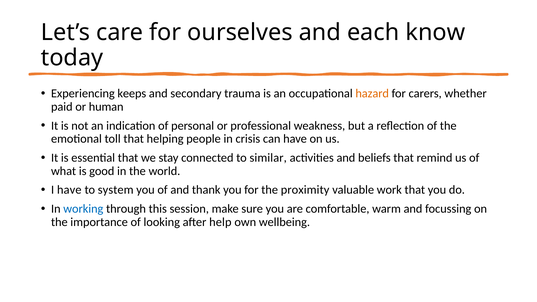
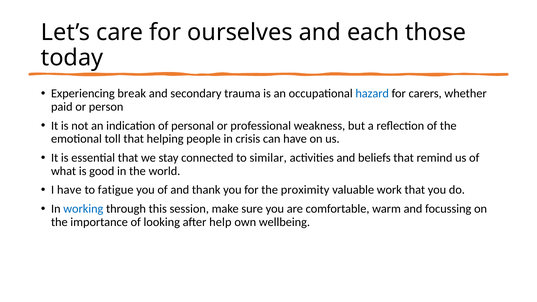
know: know -> those
keeps: keeps -> break
hazard colour: orange -> blue
human: human -> person
system: system -> fatigue
